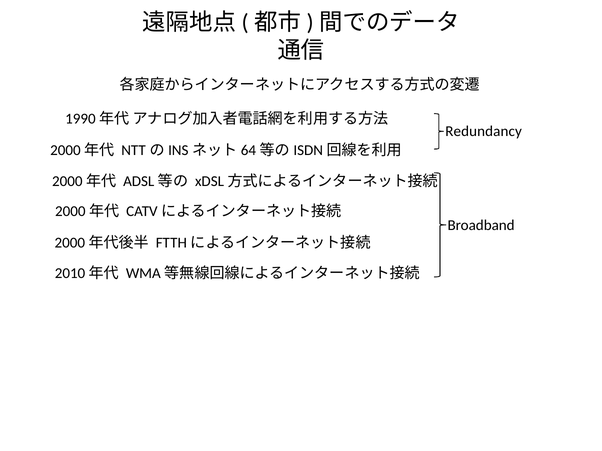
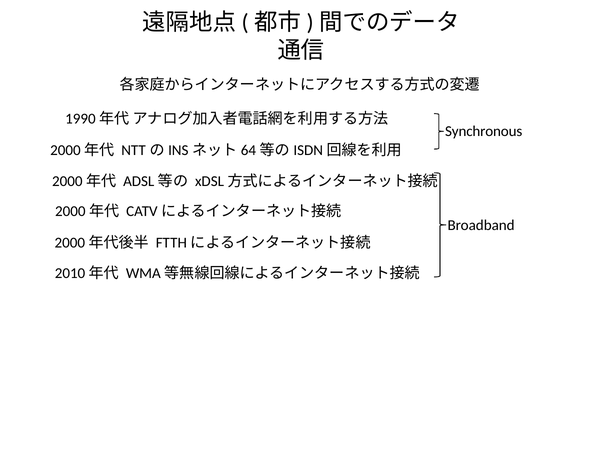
Redundancy: Redundancy -> Synchronous
